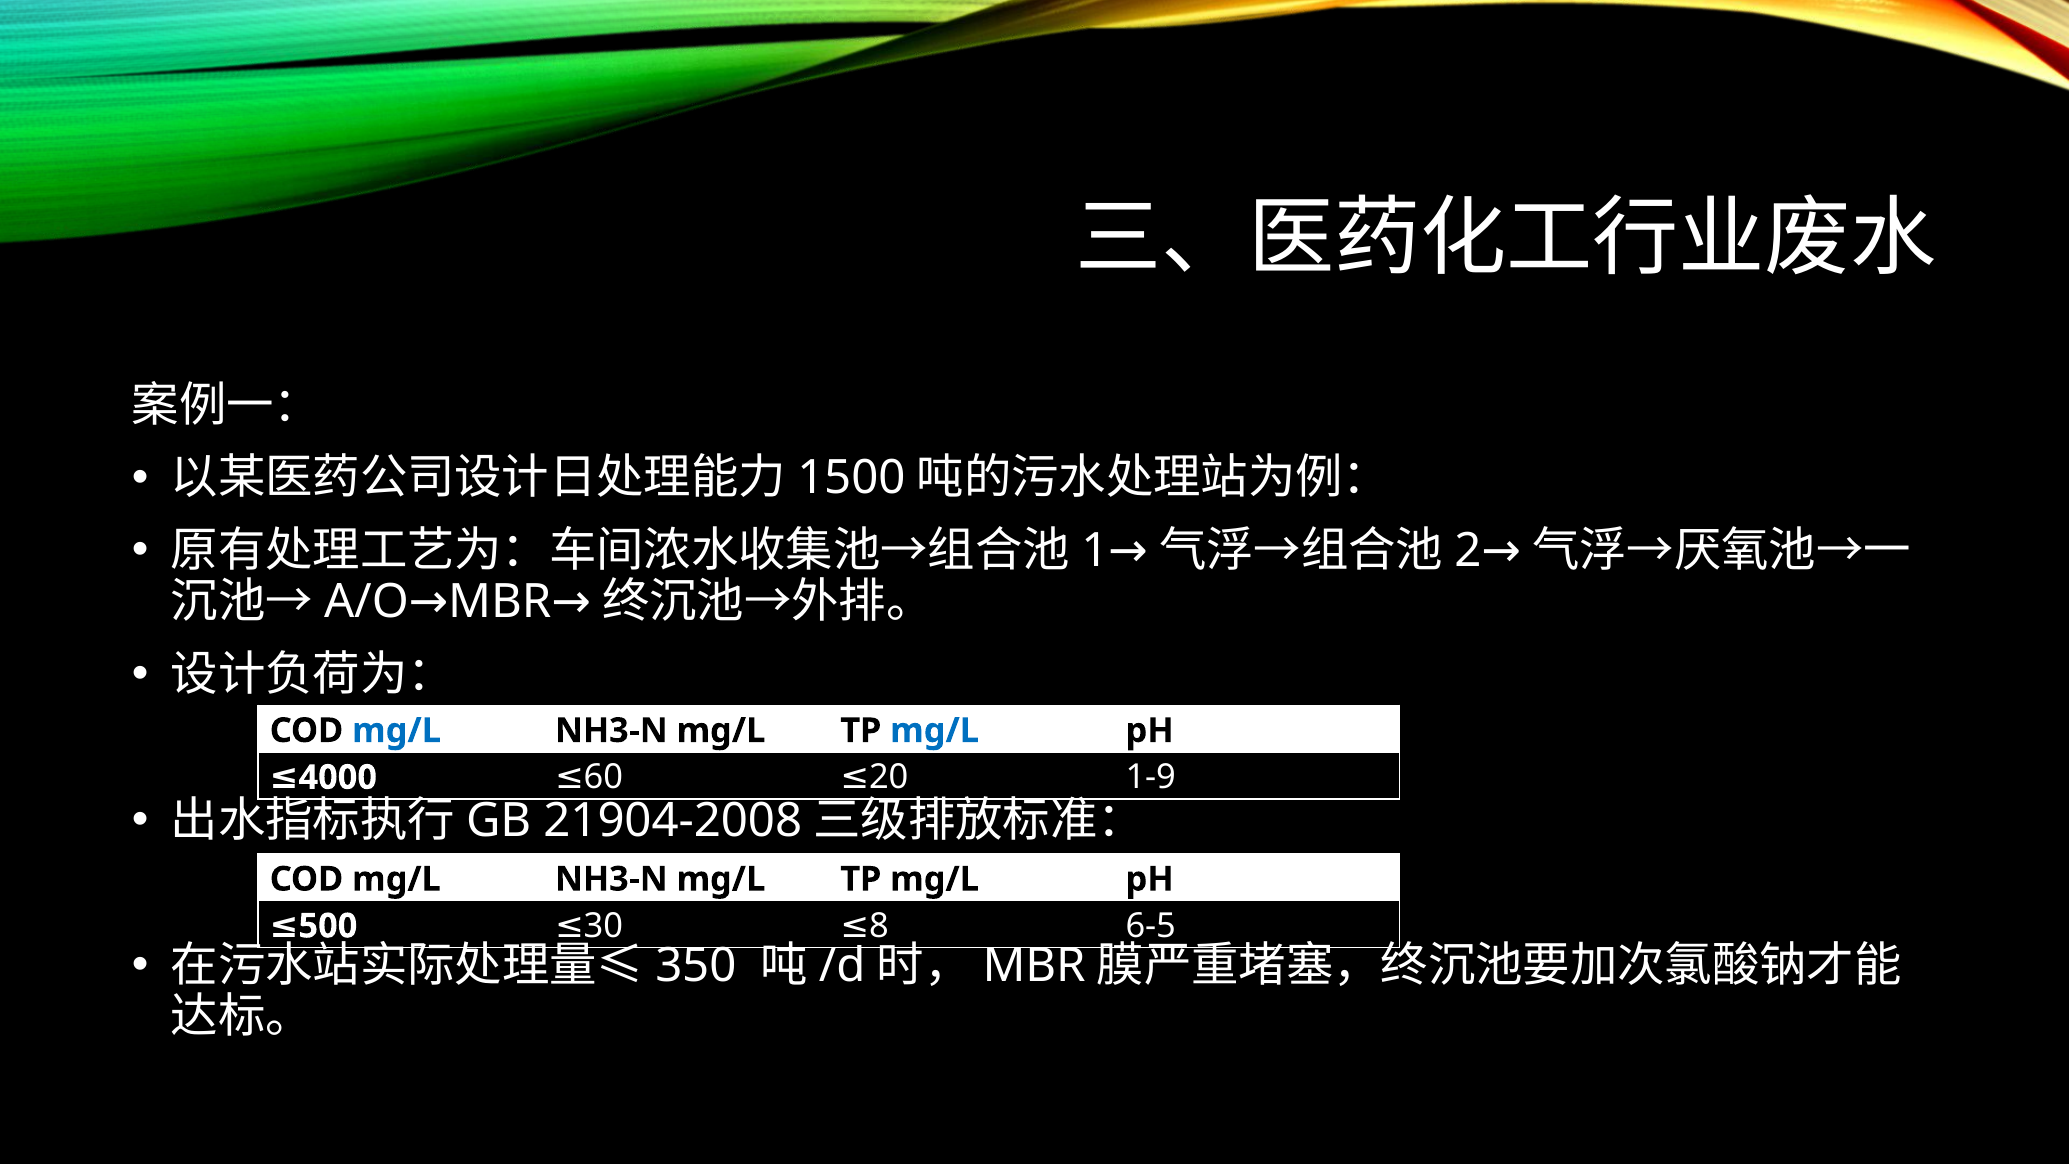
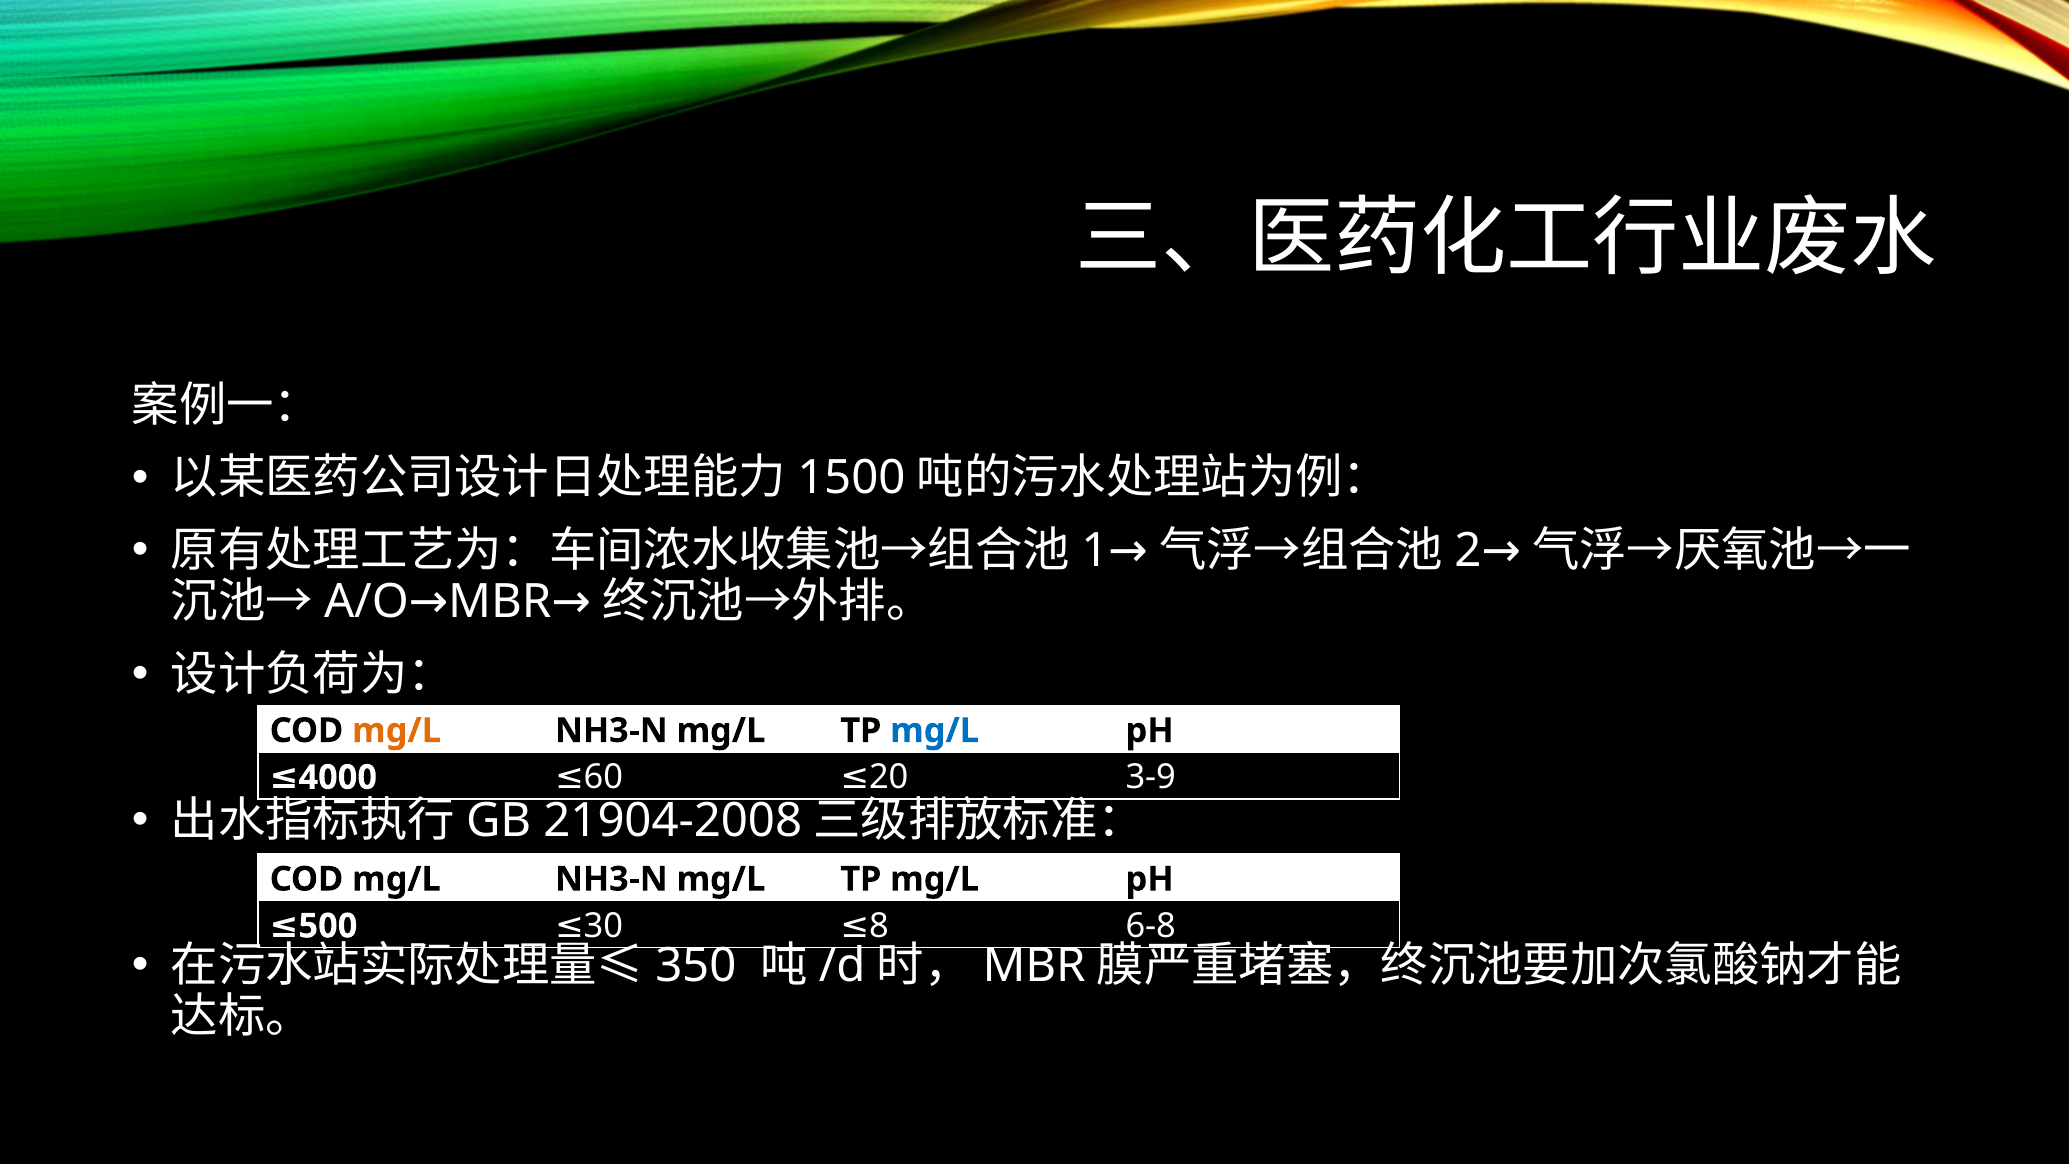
mg/L at (396, 731) colour: blue -> orange
1-9: 1-9 -> 3-9
6-5: 6-5 -> 6-8
